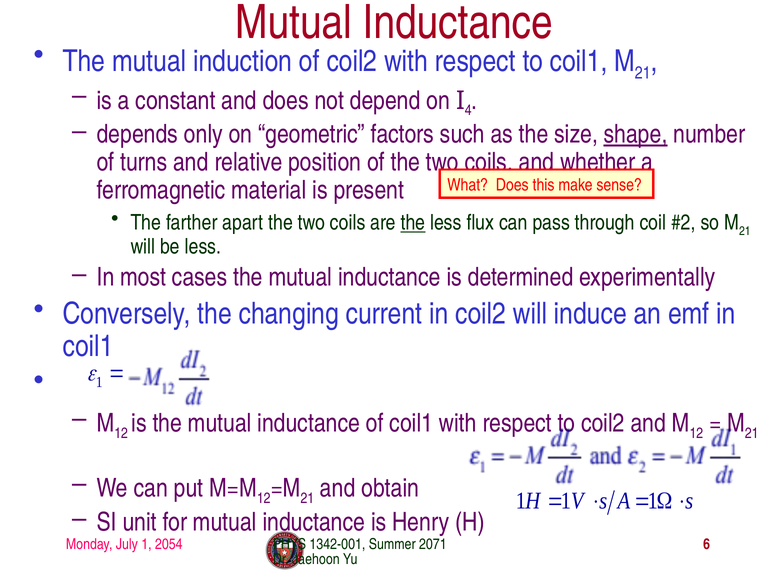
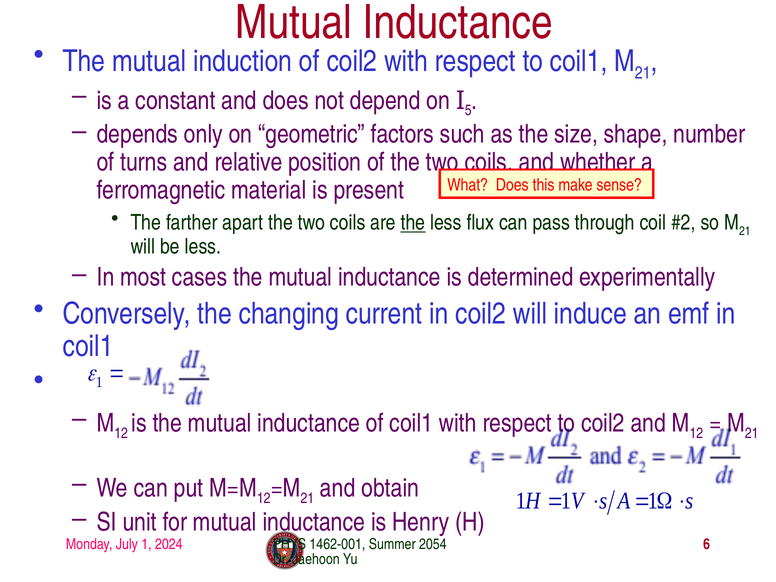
4: 4 -> 5
shape underline: present -> none
2054: 2054 -> 2024
1342-001: 1342-001 -> 1462-001
2071: 2071 -> 2054
